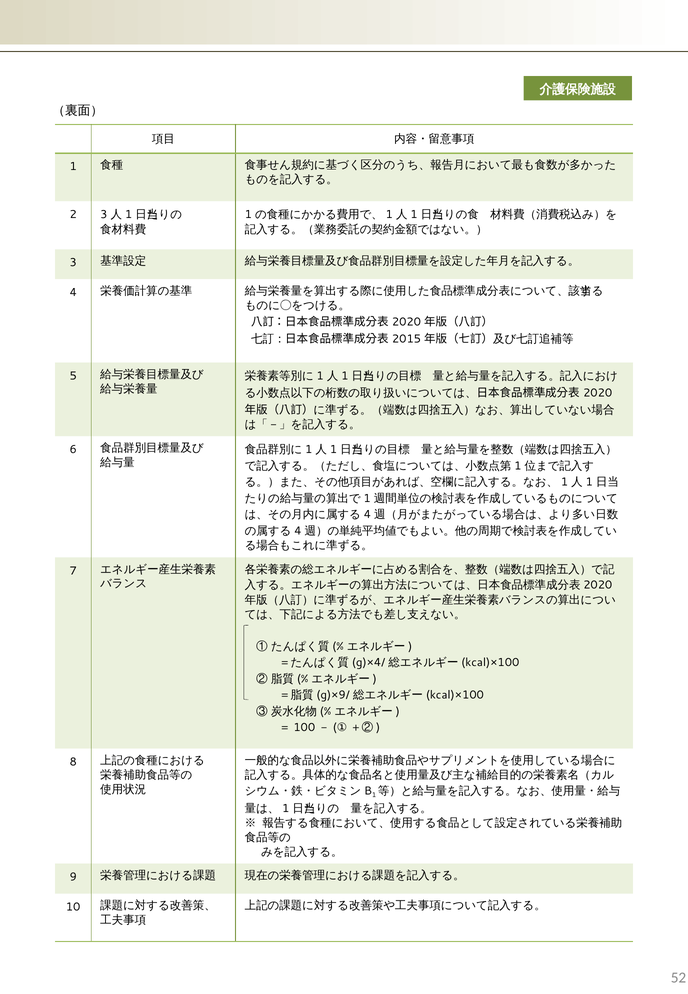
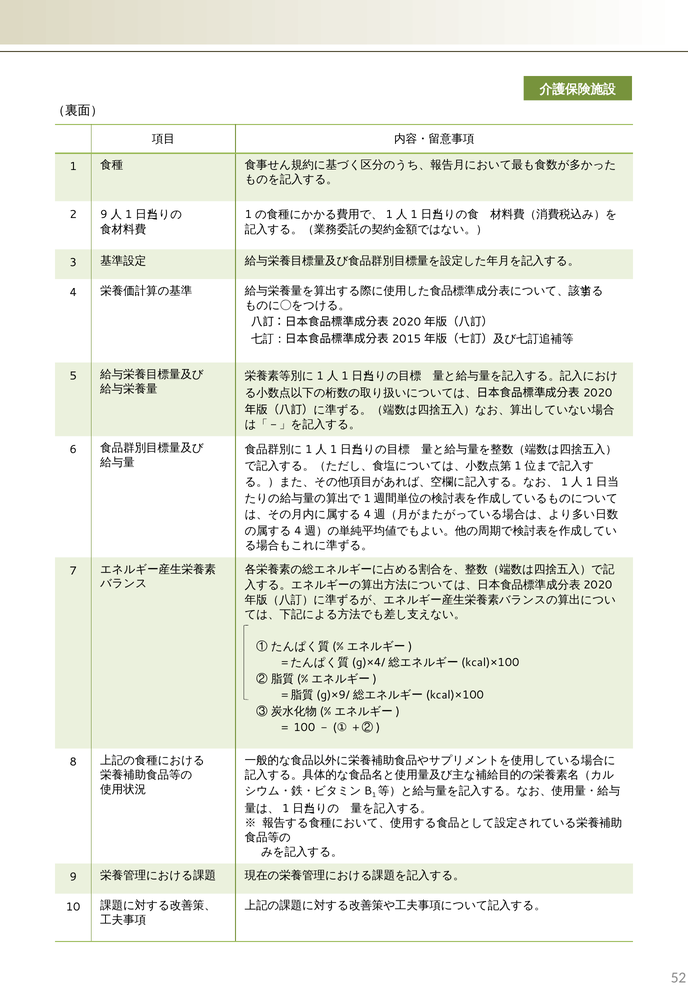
2 3: 3 -> 9
